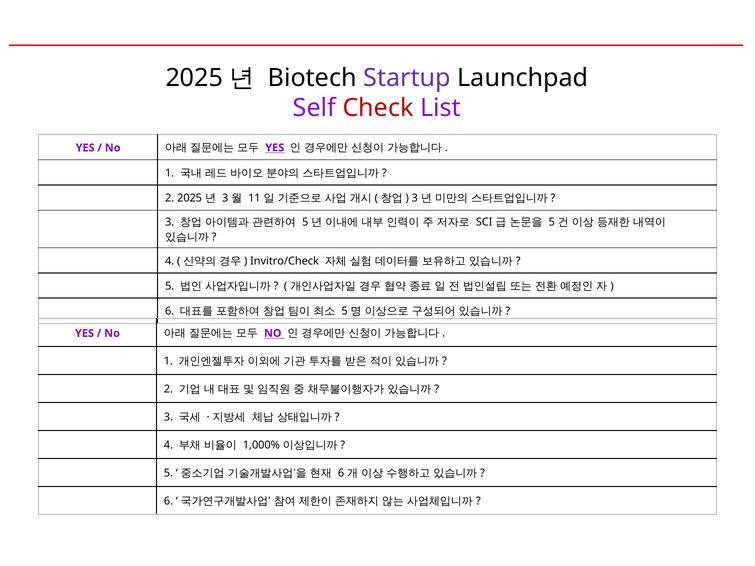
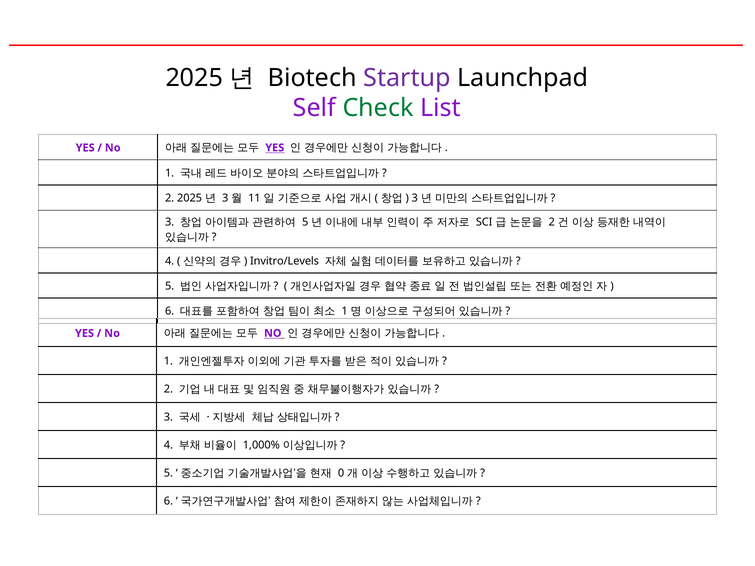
Check colour: red -> green
5 at (552, 222): 5 -> 2
Invitro/Check: Invitro/Check -> Invitro/Levels
5 at (345, 312): 5 -> 1
6 at (341, 473): 6 -> 0
